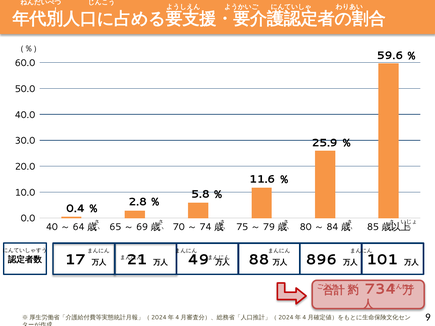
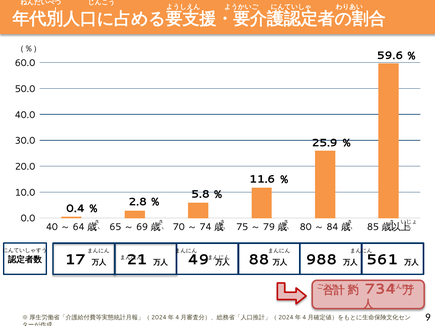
896: 896 -> 988
101: 101 -> 561
